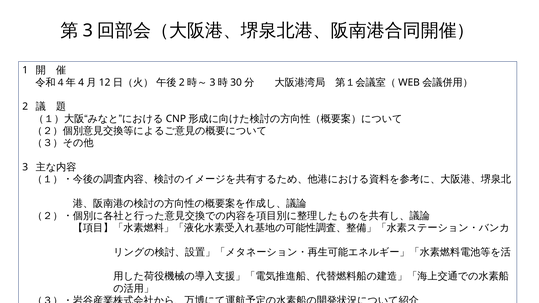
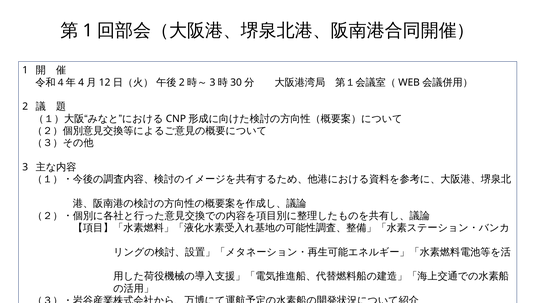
3 at (88, 30): 3 -> 1
